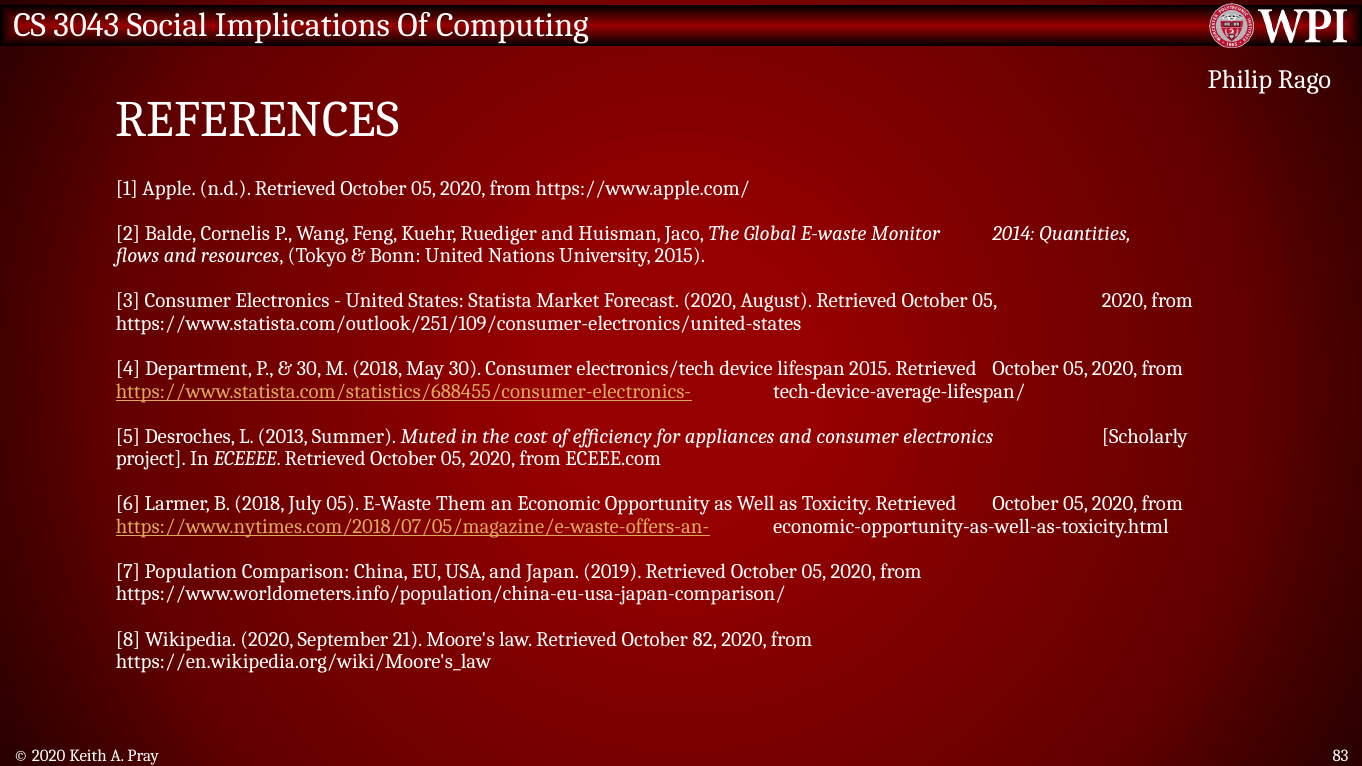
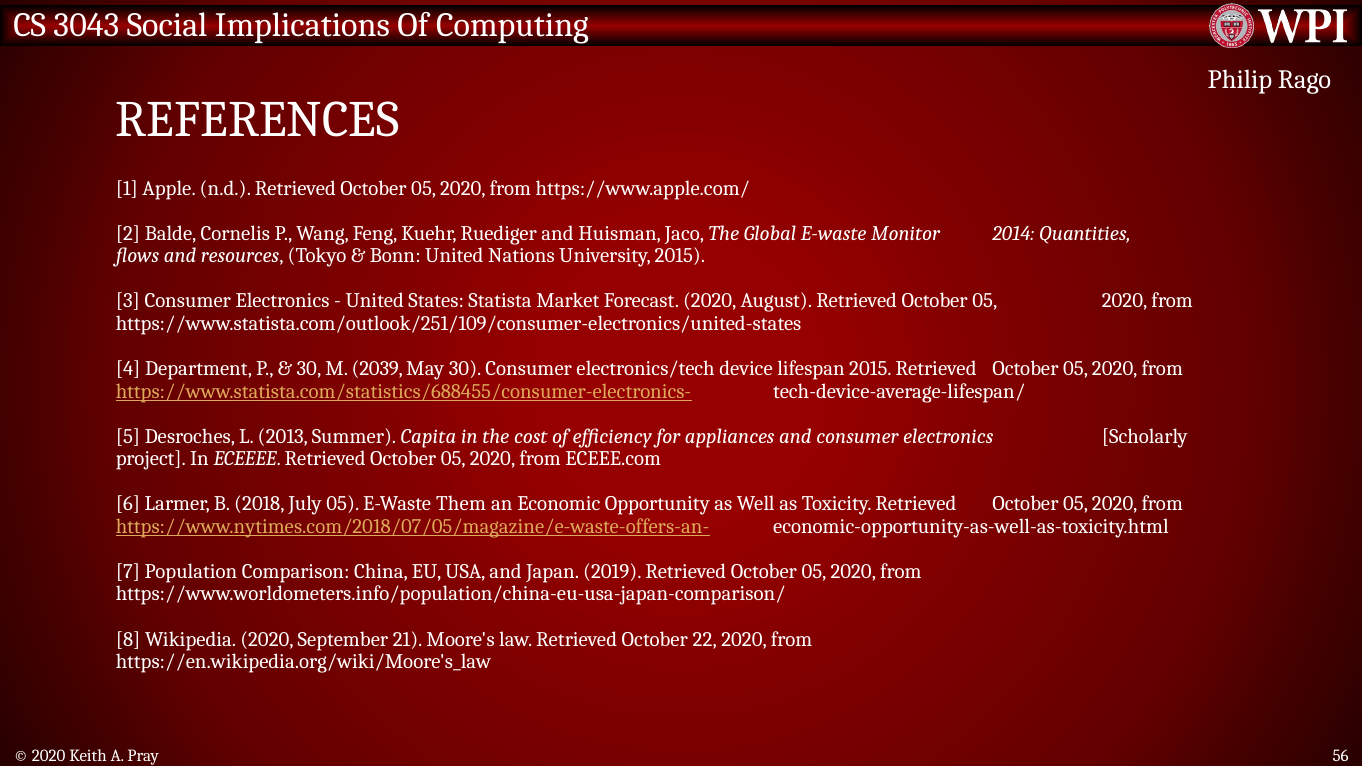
M 2018: 2018 -> 2039
Muted: Muted -> Capita
82: 82 -> 22
83: 83 -> 56
